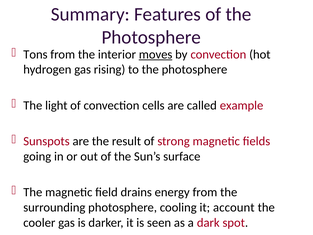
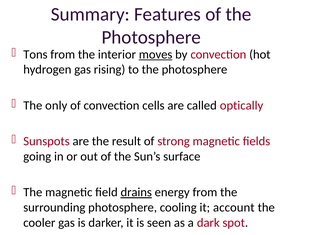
light: light -> only
example: example -> optically
drains underline: none -> present
